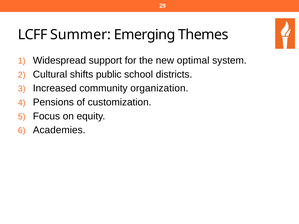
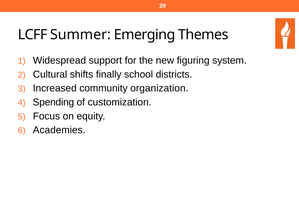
optimal: optimal -> figuring
public: public -> finally
Pensions: Pensions -> Spending
